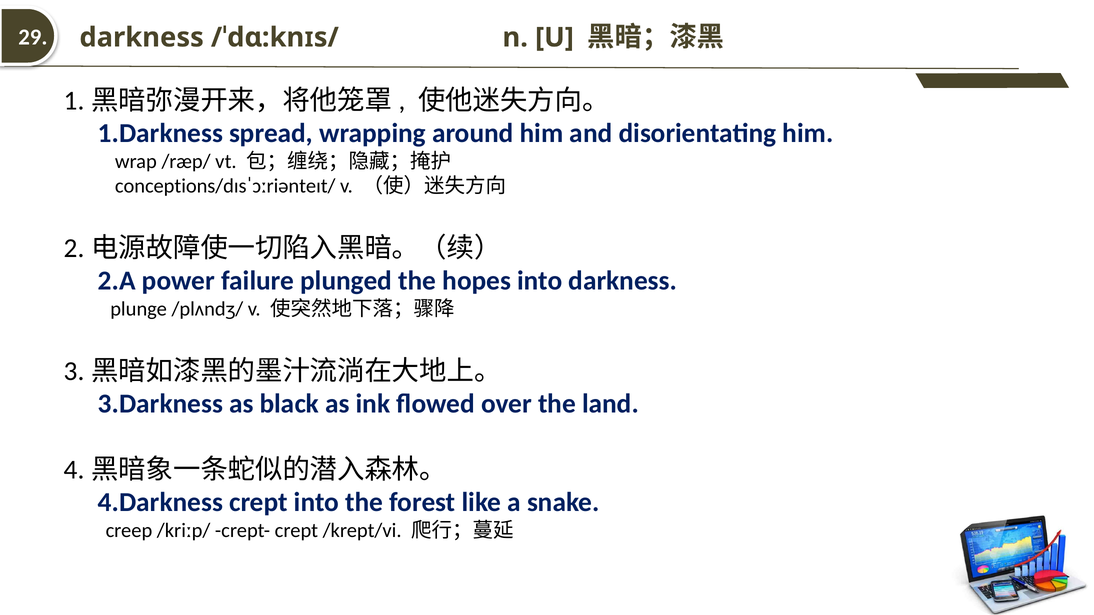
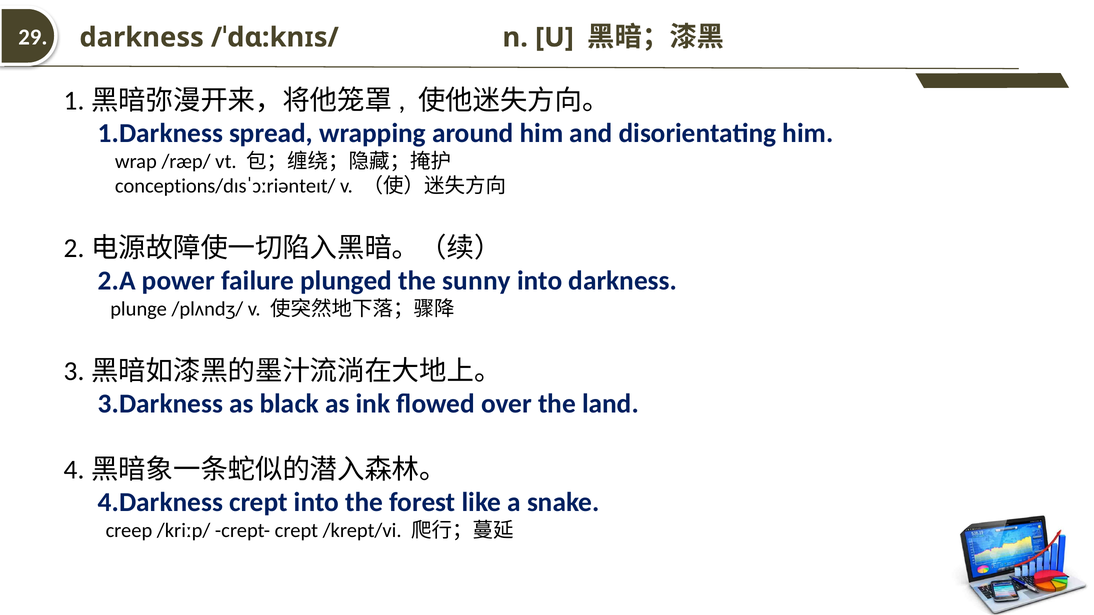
hopes: hopes -> sunny
